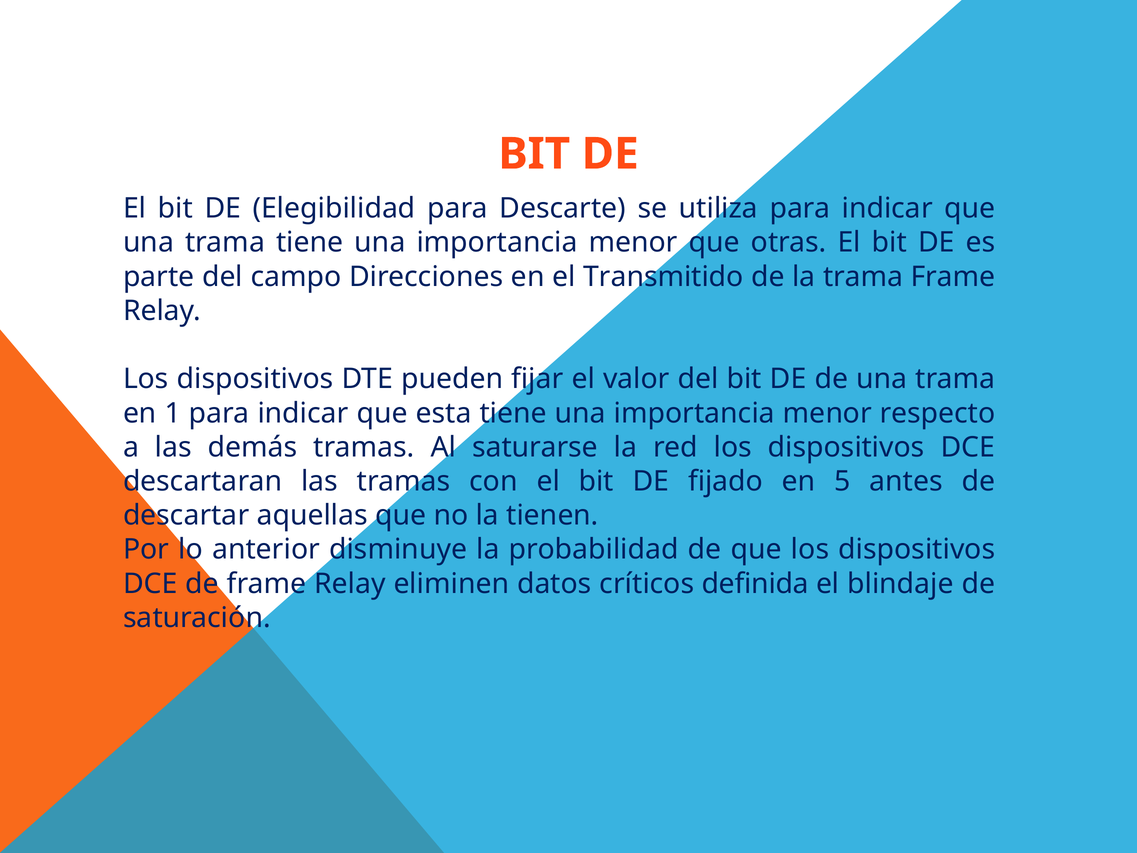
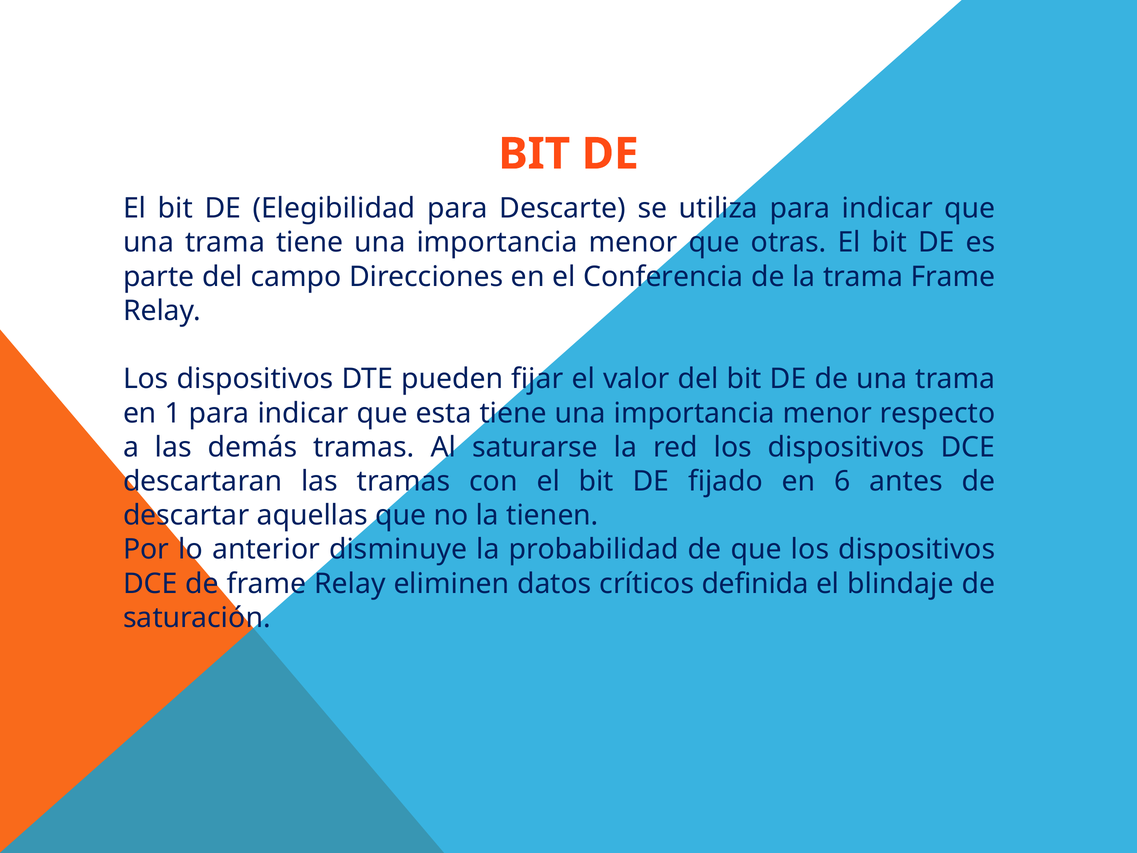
Transmitido: Transmitido -> Conferencia
5: 5 -> 6
